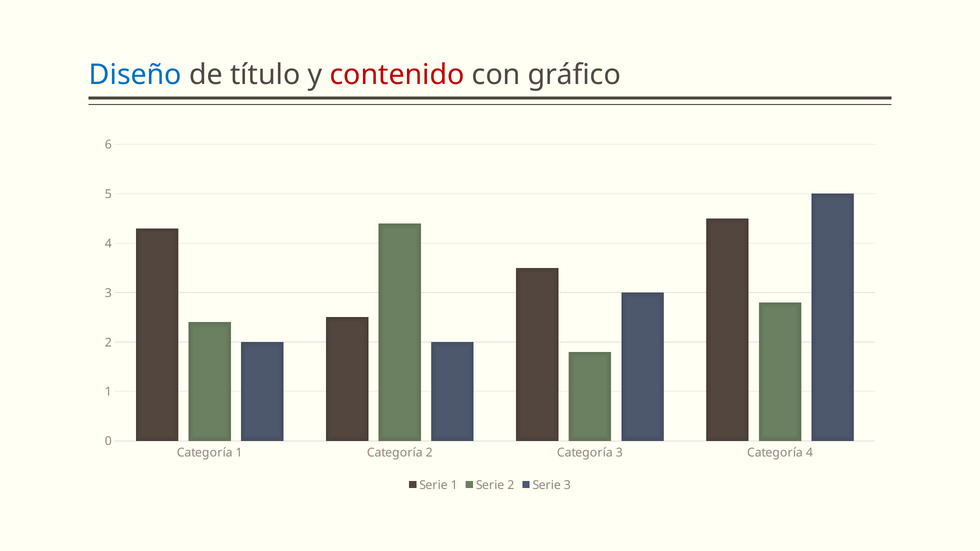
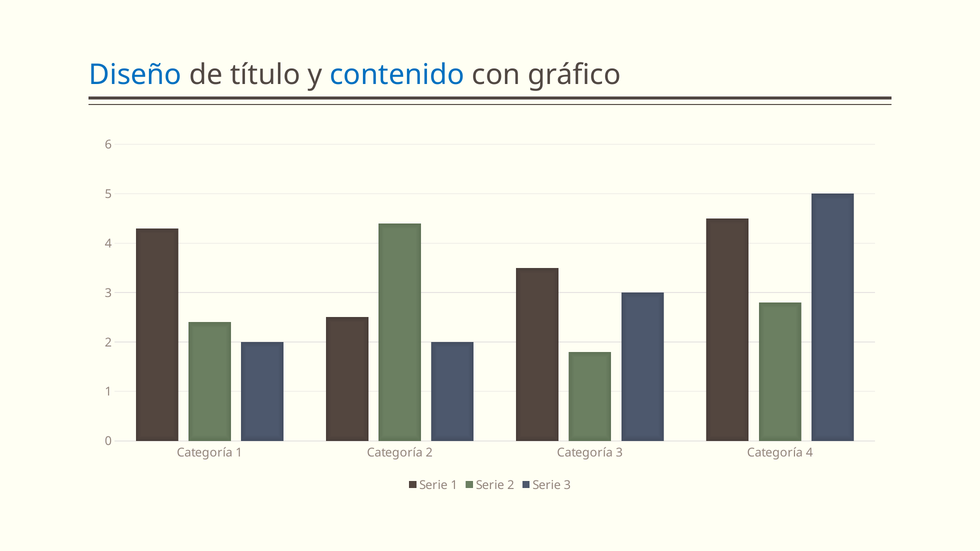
contenido colour: red -> blue
